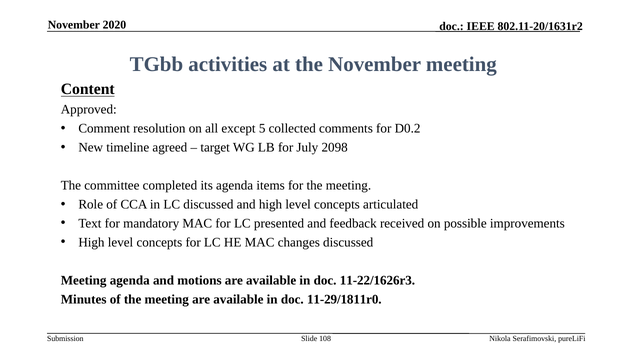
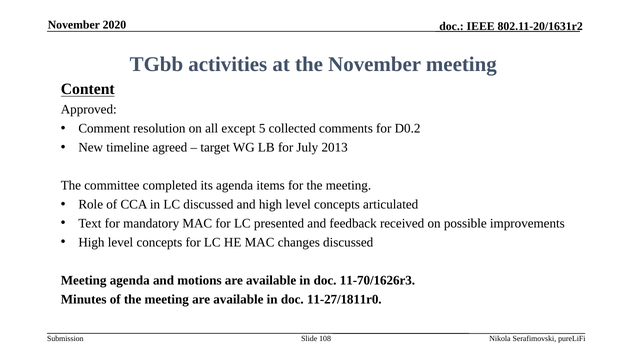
2098: 2098 -> 2013
11-22/1626r3: 11-22/1626r3 -> 11-70/1626r3
11-29/1811r0: 11-29/1811r0 -> 11-27/1811r0
